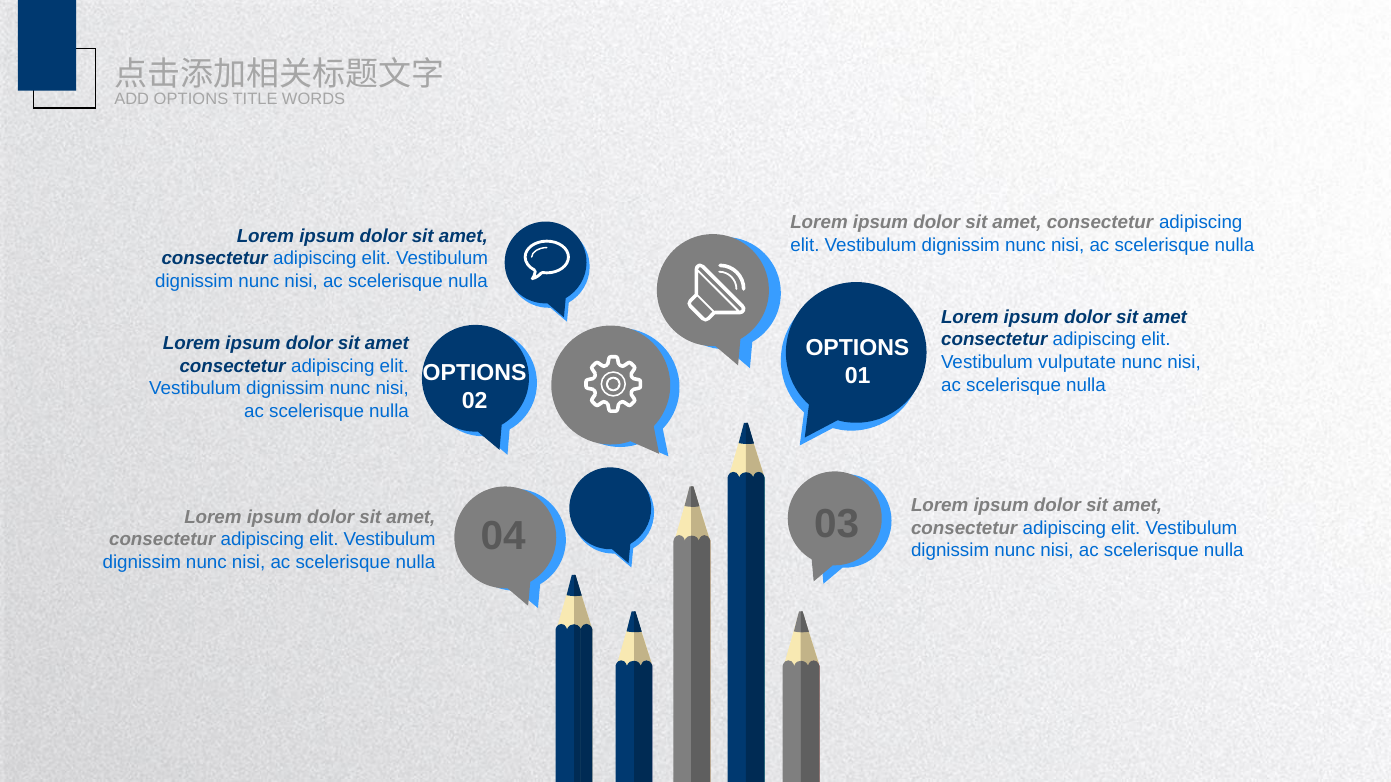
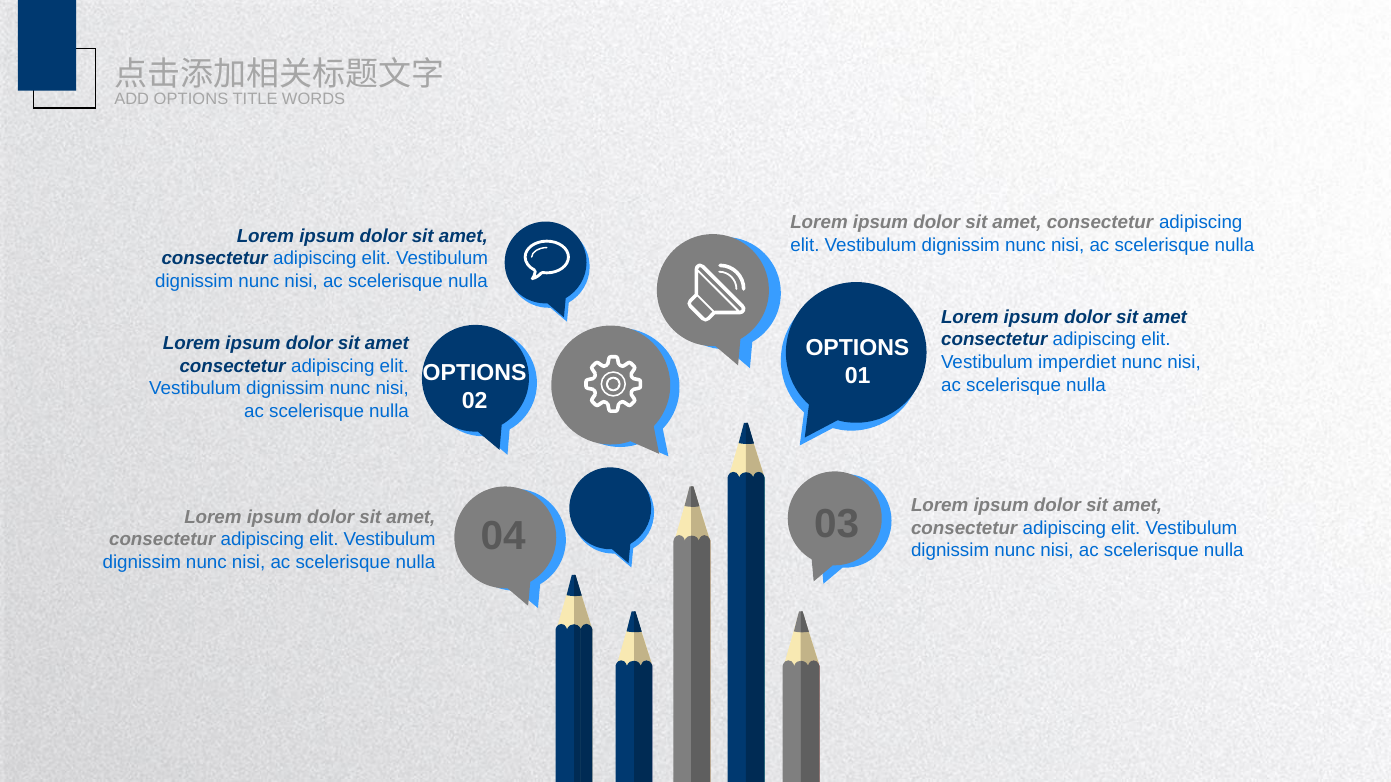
vulputate: vulputate -> imperdiet
